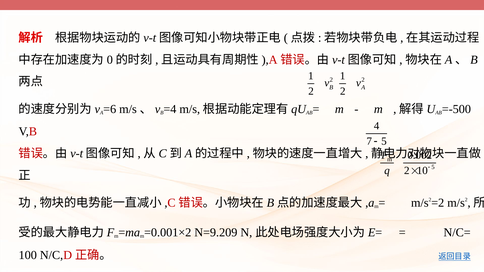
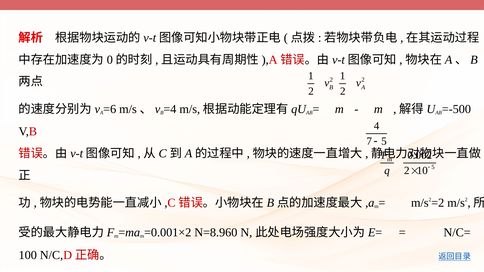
N=9.209: N=9.209 -> N=8.960
